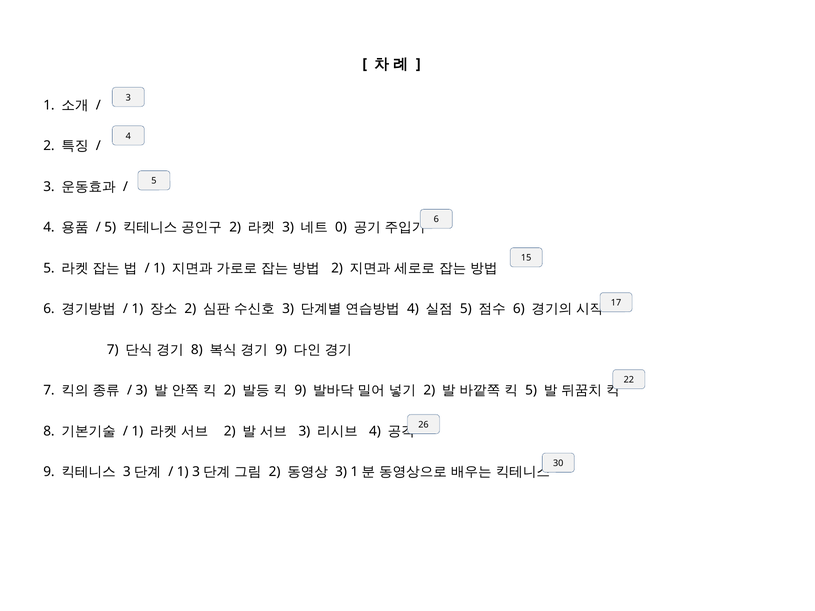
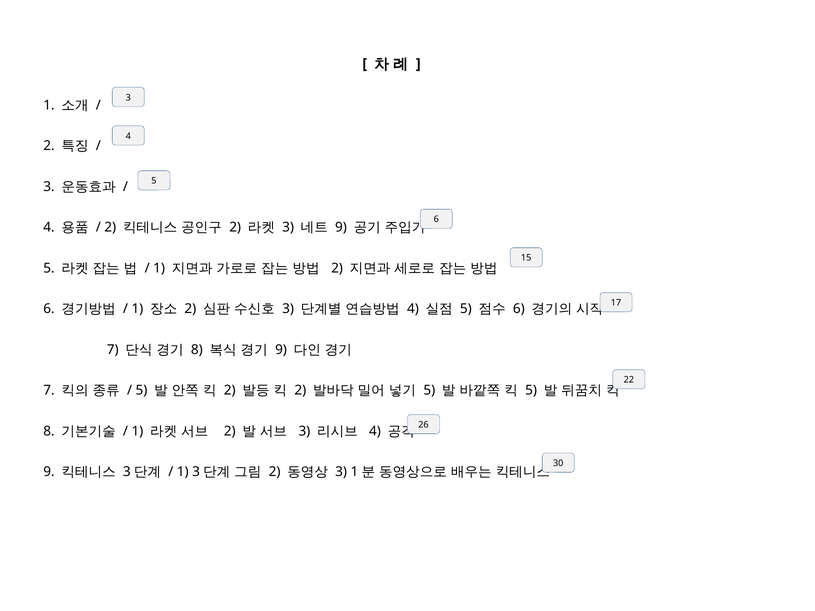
5 at (110, 228): 5 -> 2
0 at (341, 228): 0 -> 9
3 at (142, 391): 3 -> 5
9 at (300, 391): 9 -> 2
2 at (429, 391): 2 -> 5
